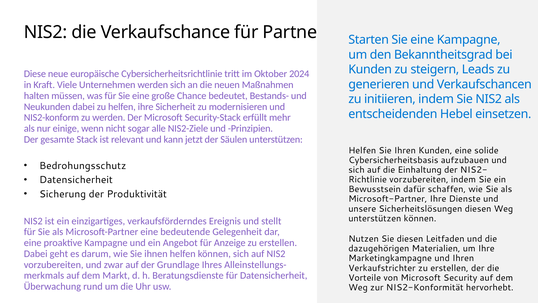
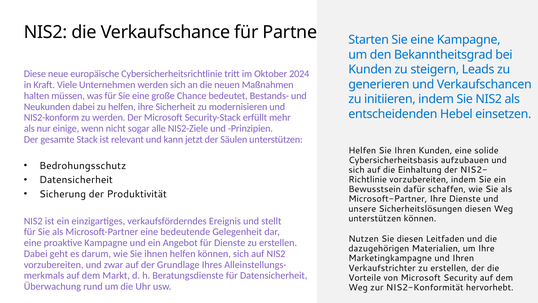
für Anzeige: Anzeige -> Dienste
